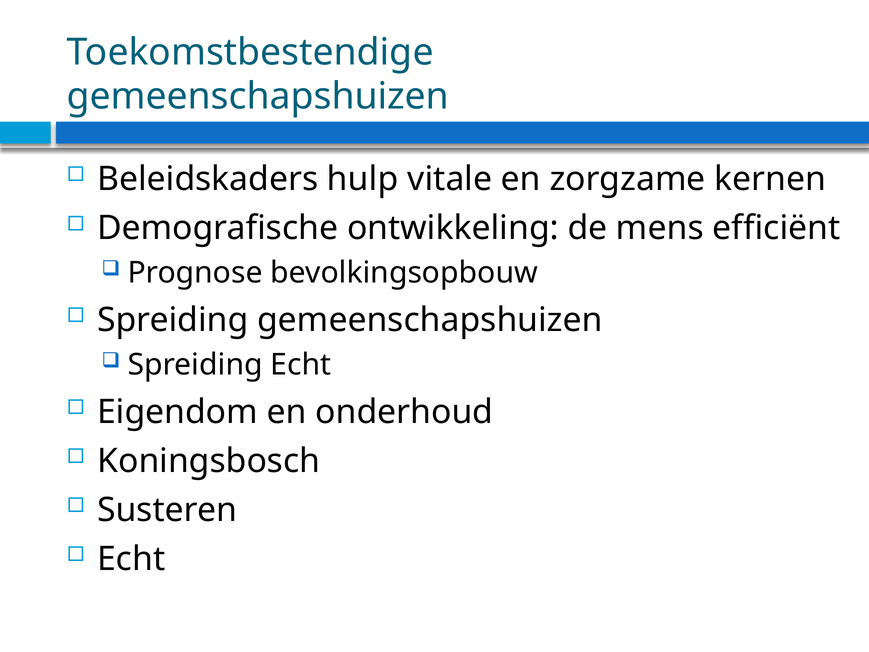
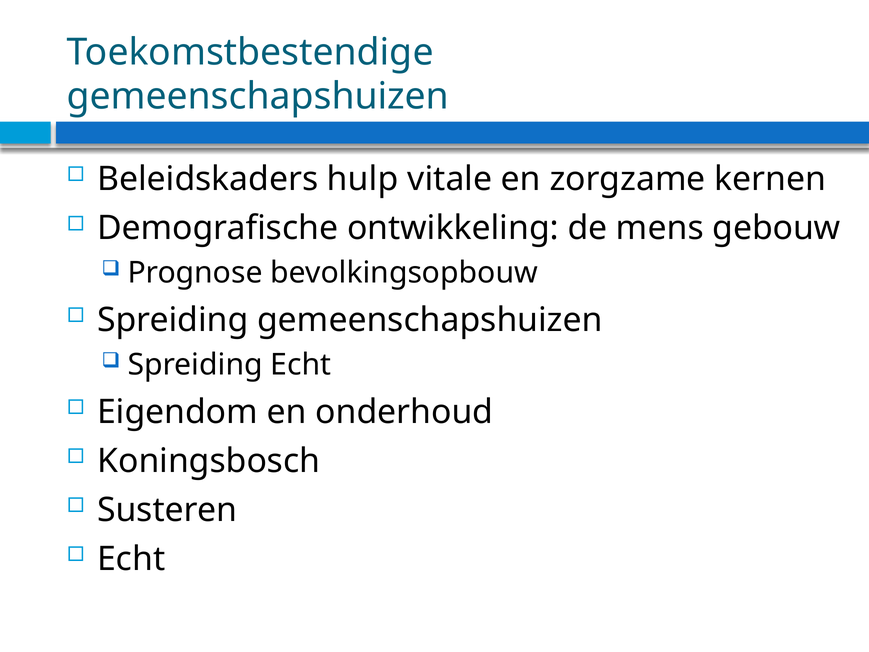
efficiënt: efficiënt -> gebouw
